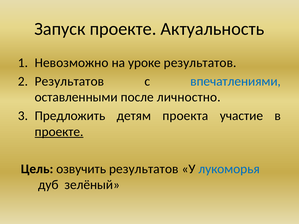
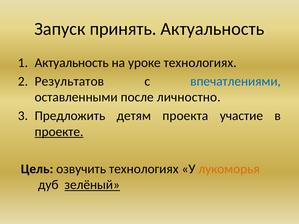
Запуск проекте: проекте -> принять
Невозможно at (72, 63): Невозможно -> Актуальность
уроке результатов: результатов -> технологиях
озвучить результатов: результатов -> технологиях
лукоморья colour: blue -> orange
зелёный underline: none -> present
